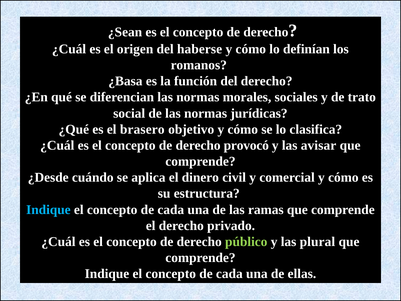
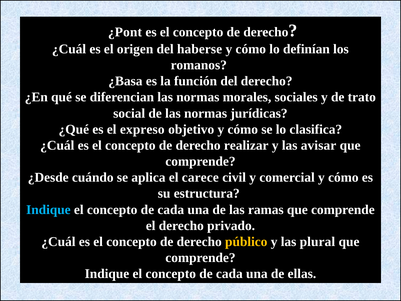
¿Sean: ¿Sean -> ¿Pont
brasero: brasero -> expreso
provocó: provocó -> realizar
dinero: dinero -> carece
público colour: light green -> yellow
